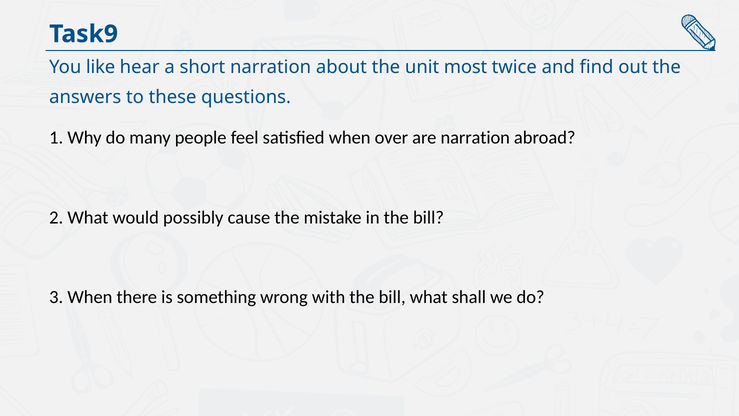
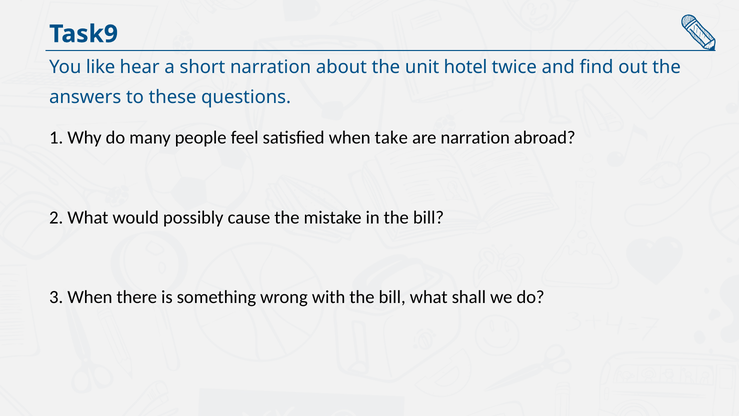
most: most -> hotel
over: over -> take
